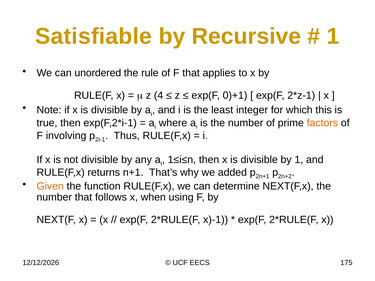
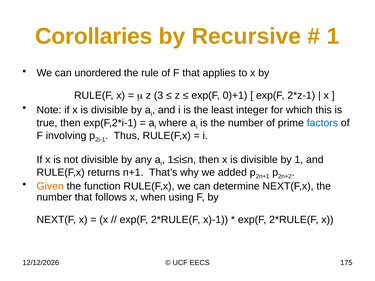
Satisfiable: Satisfiable -> Corollaries
4: 4 -> 3
factors colour: orange -> blue
